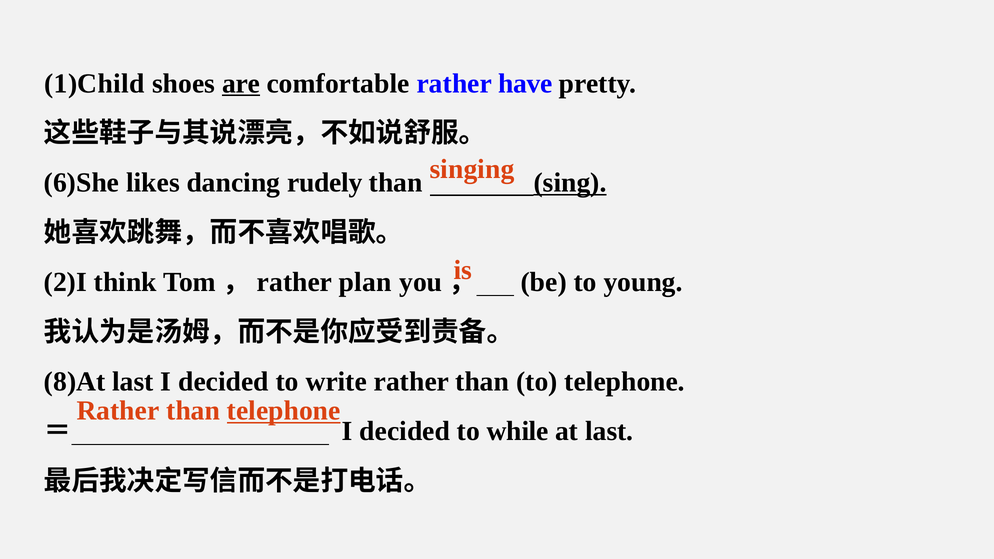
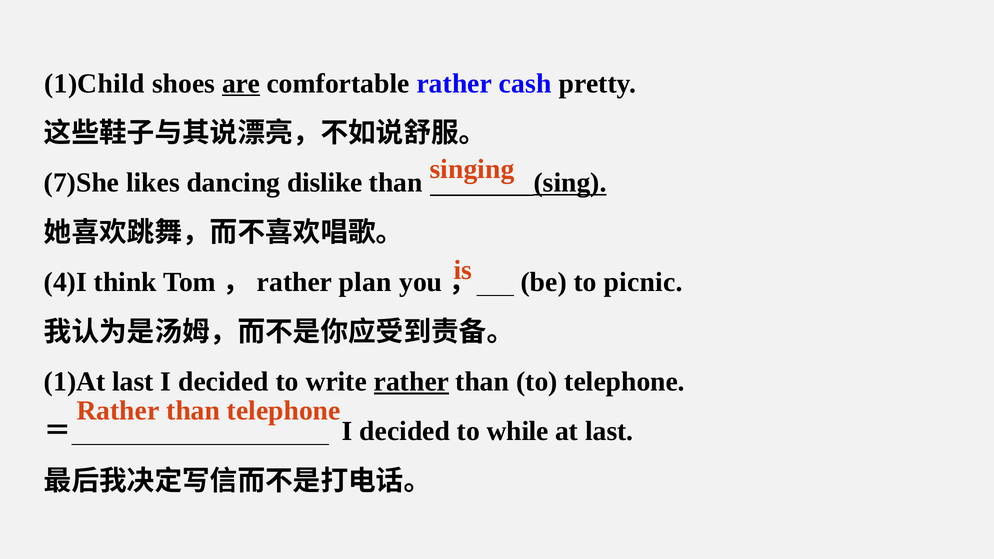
have: have -> cash
6)She: 6)She -> 7)She
rudely: rudely -> dislike
2)I: 2)I -> 4)I
young: young -> picnic
8)At: 8)At -> 1)At
rather at (411, 382) underline: none -> present
telephone at (284, 411) underline: present -> none
